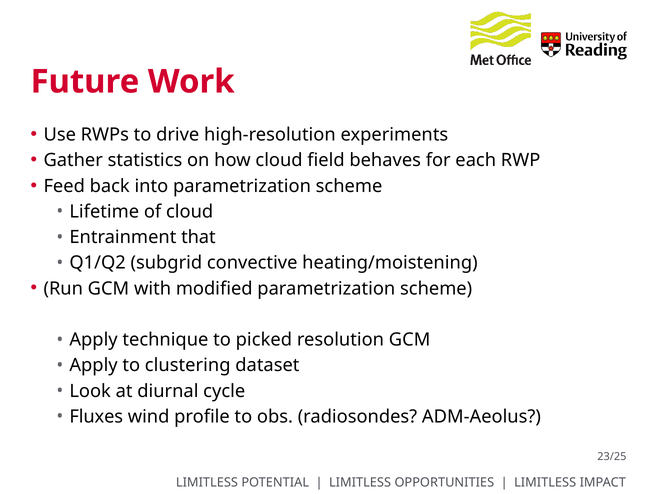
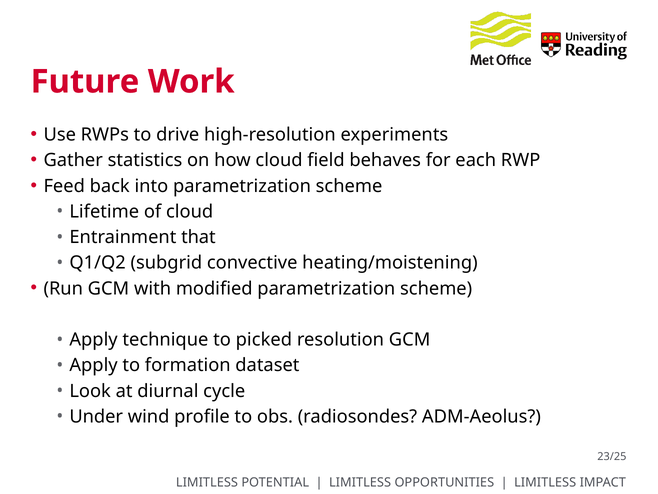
clustering: clustering -> formation
Fluxes: Fluxes -> Under
